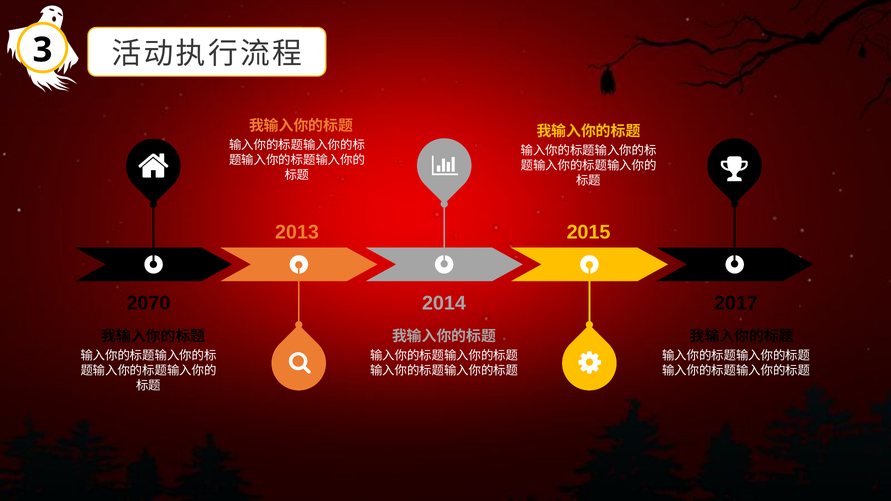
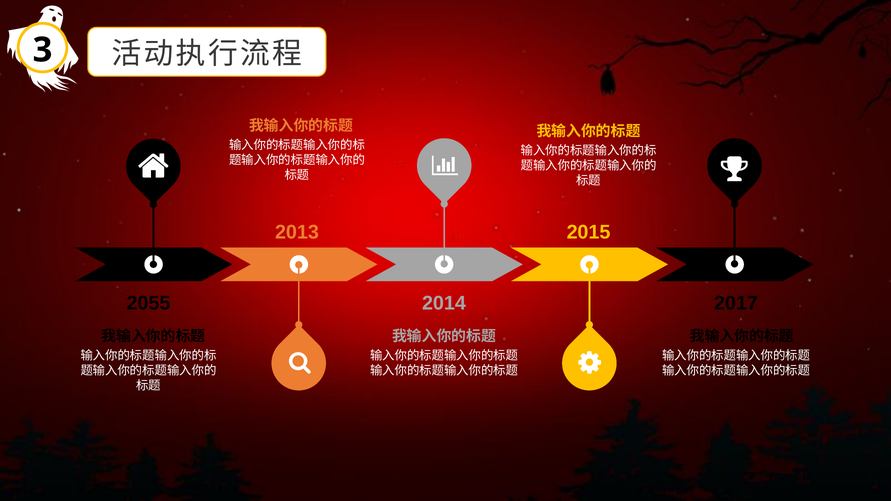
2070: 2070 -> 2055
